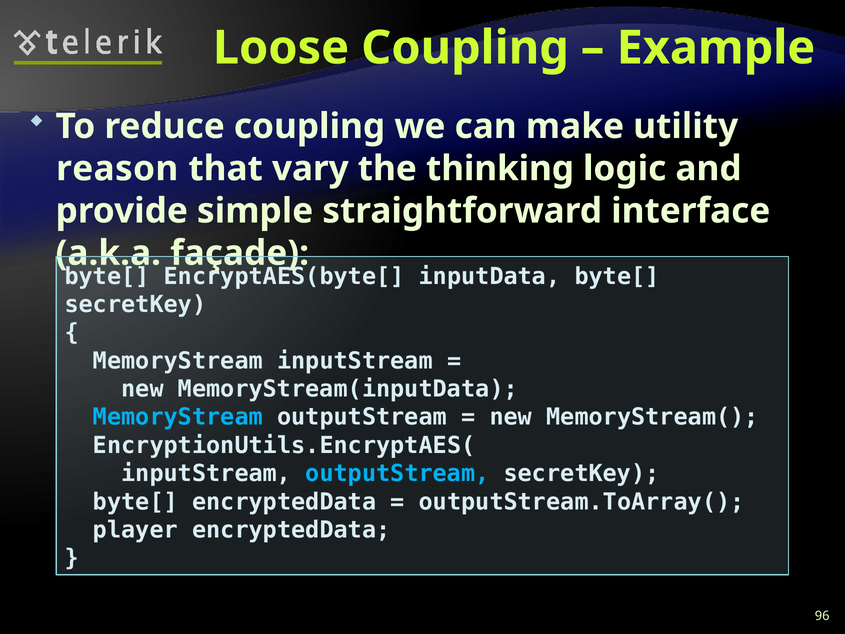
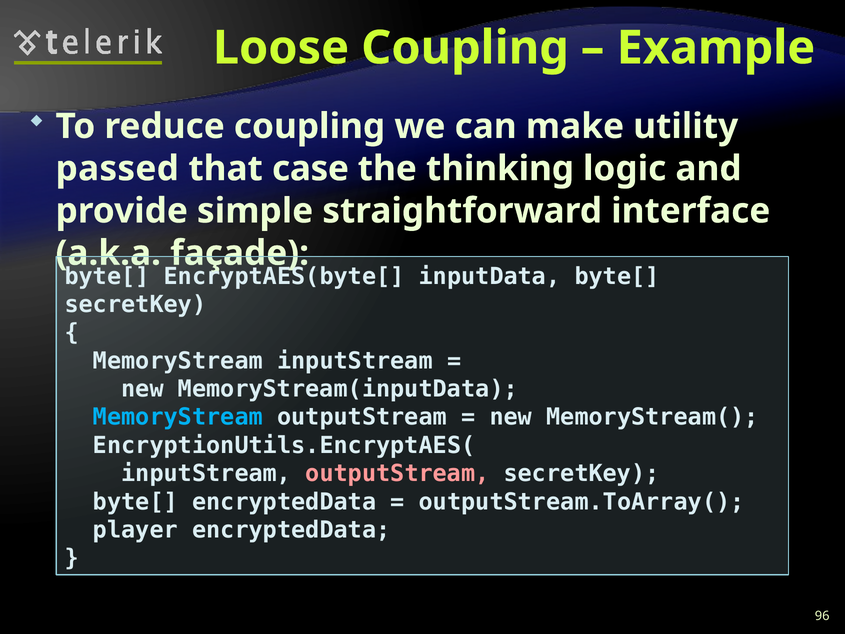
reason: reason -> passed
vary: vary -> case
outputStream at (397, 473) colour: light blue -> pink
